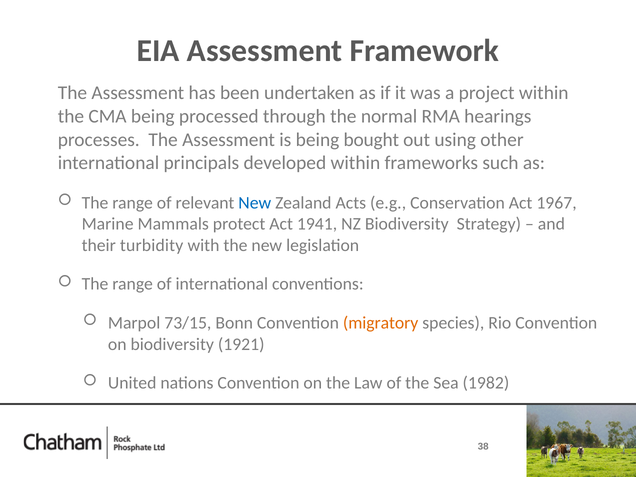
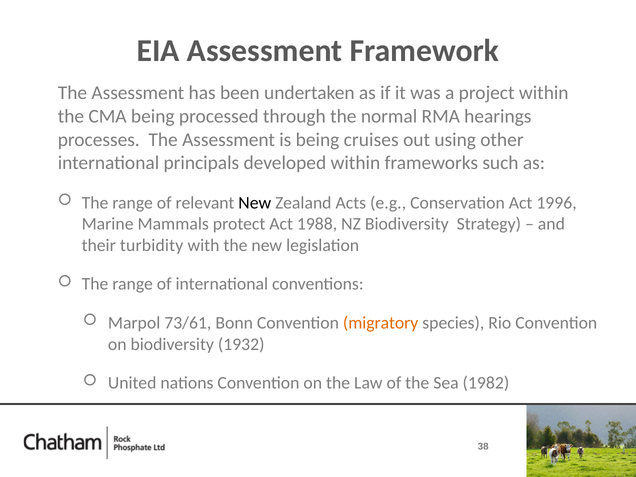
bought: bought -> cruises
New at (255, 203) colour: blue -> black
1967: 1967 -> 1996
1941: 1941 -> 1988
73/15: 73/15 -> 73/61
1921: 1921 -> 1932
